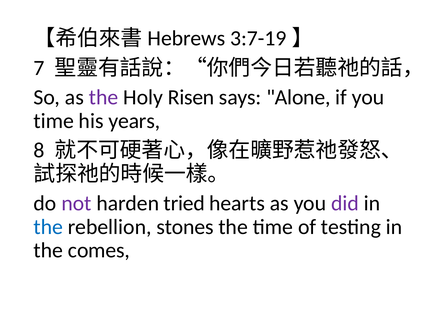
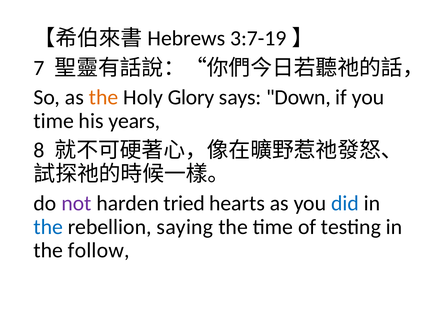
the at (104, 97) colour: purple -> orange
Risen: Risen -> Glory
Alone: Alone -> Down
did colour: purple -> blue
stones: stones -> saying
comes: comes -> follow
